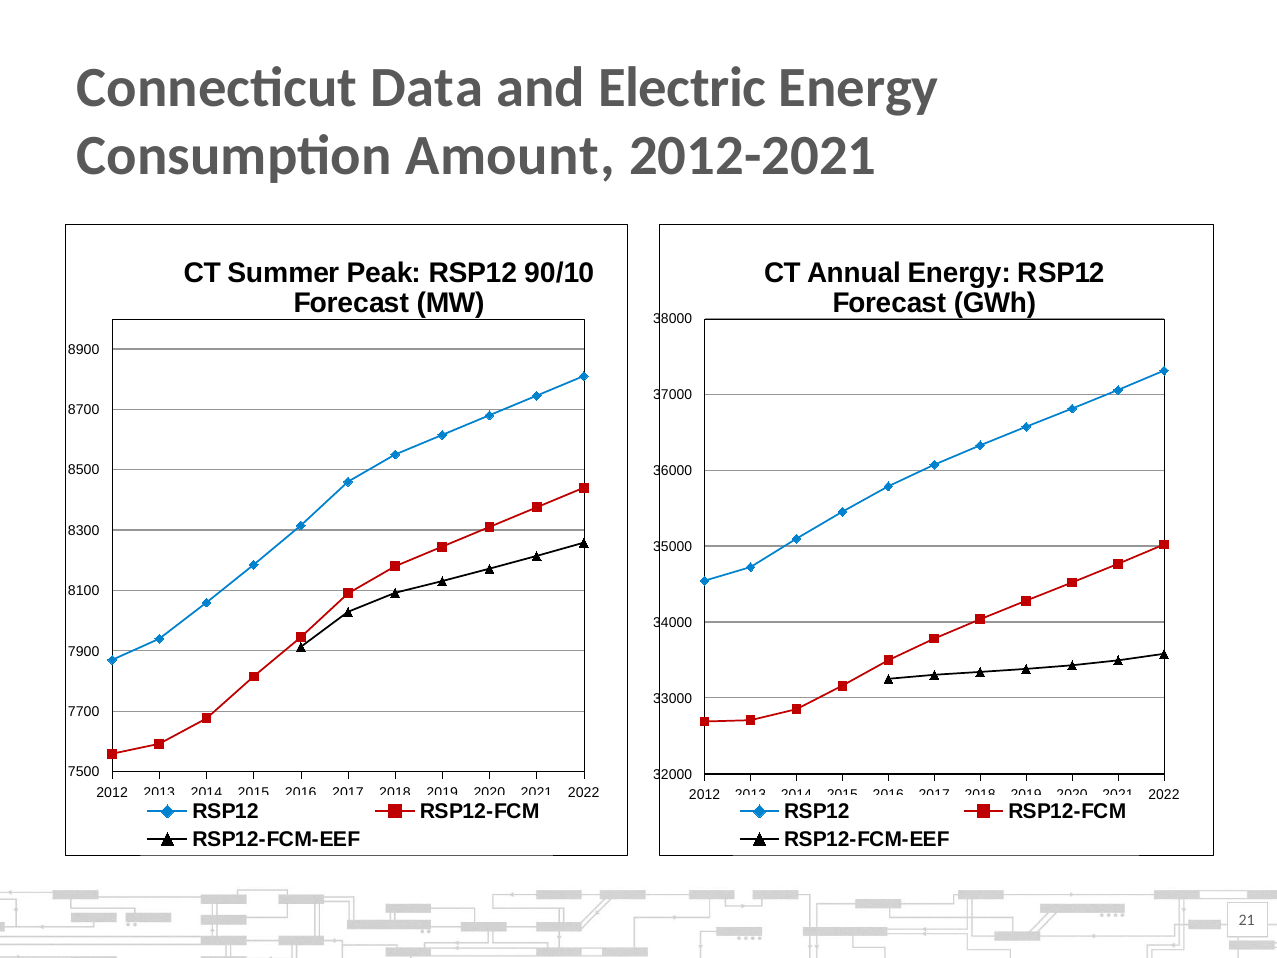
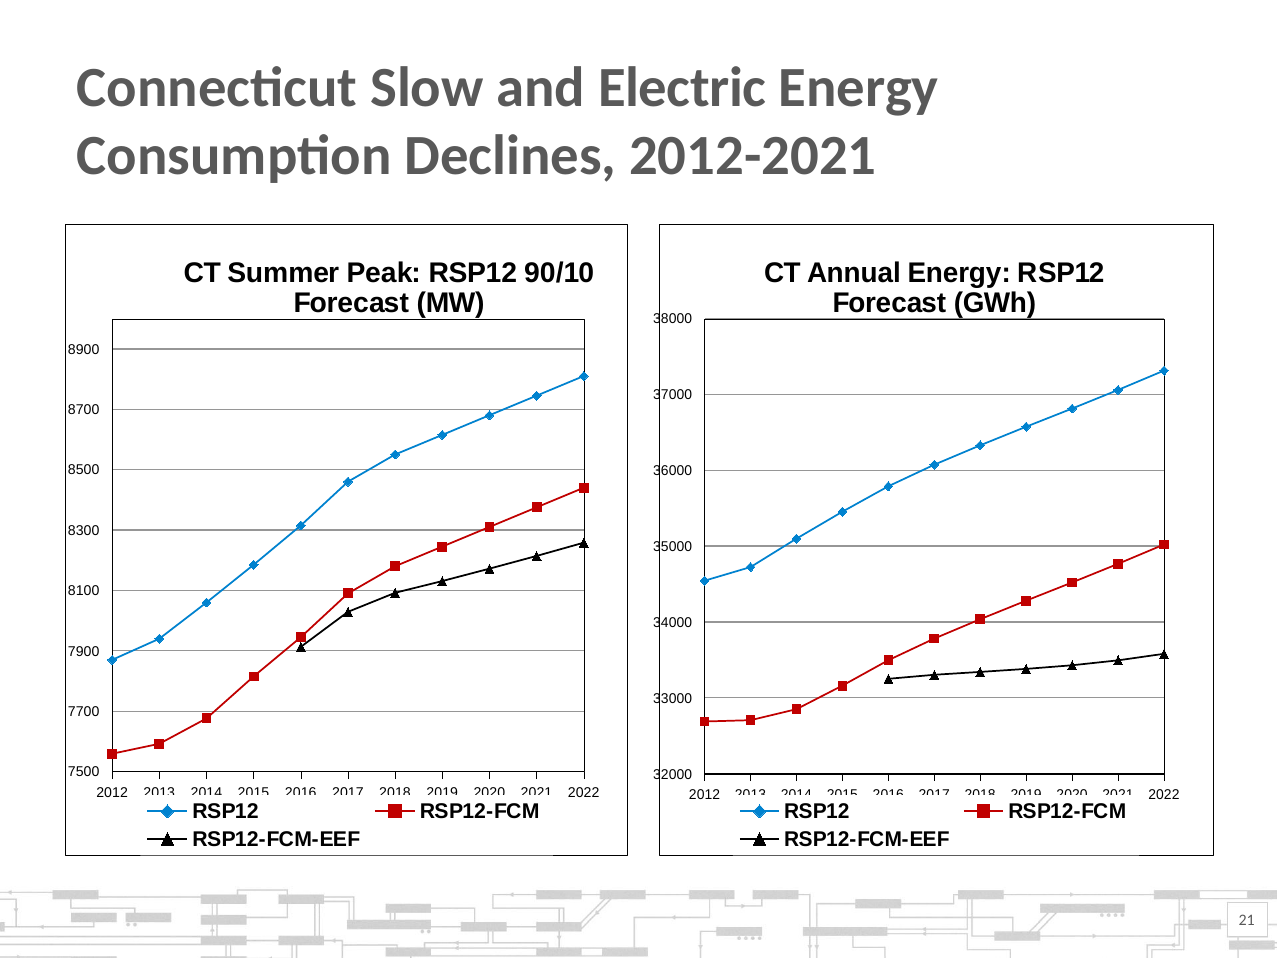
Data: Data -> Slow
Amount: Amount -> Declines
